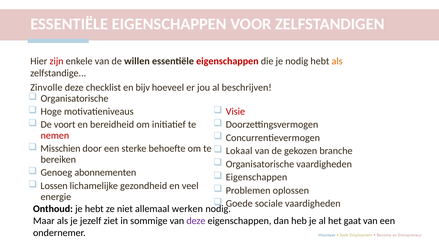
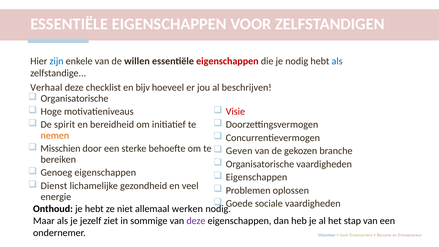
zijn colour: red -> blue
als at (337, 61) colour: orange -> blue
Zinvolle: Zinvolle -> Verhaal
voort: voort -> spirit
nemen colour: red -> orange
Lokaal: Lokaal -> Geven
Genoeg abonnementen: abonnementen -> eigenschappen
Lossen: Lossen -> Dienst
gaat: gaat -> stap
